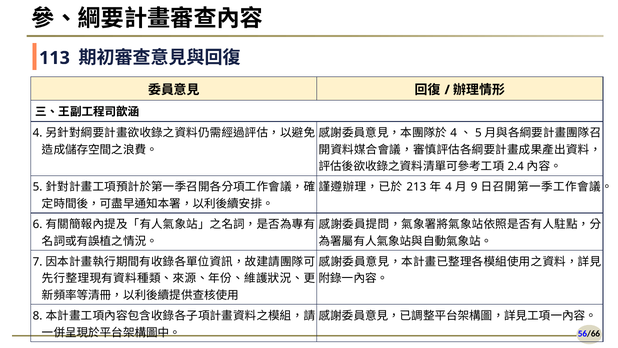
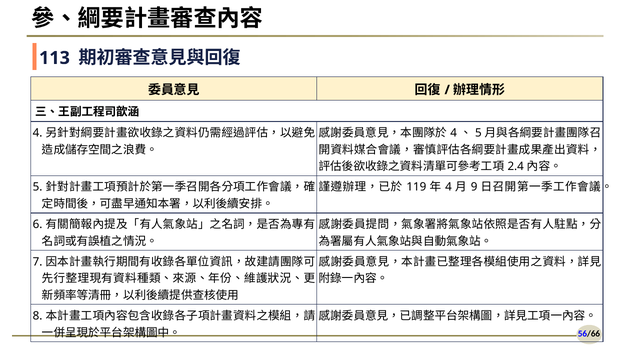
213: 213 -> 119
